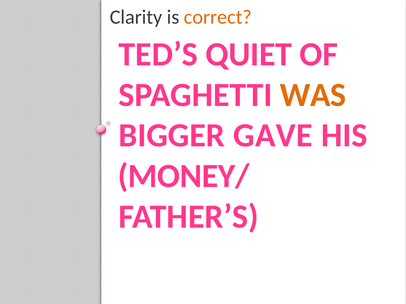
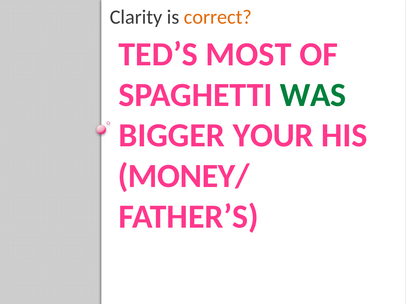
QUIET: QUIET -> MOST
WAS colour: orange -> green
GAVE: GAVE -> YOUR
